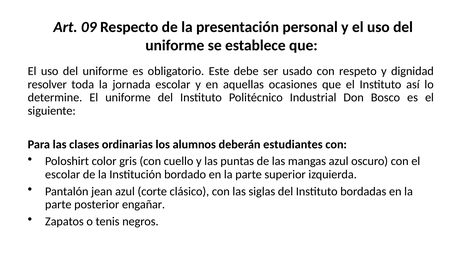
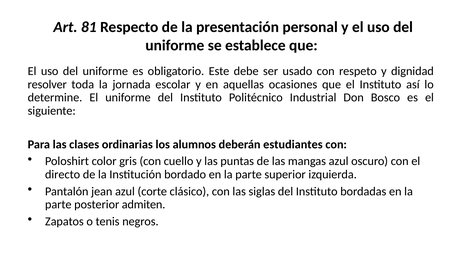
09: 09 -> 81
escolar at (63, 174): escolar -> directo
engañar: engañar -> admiten
